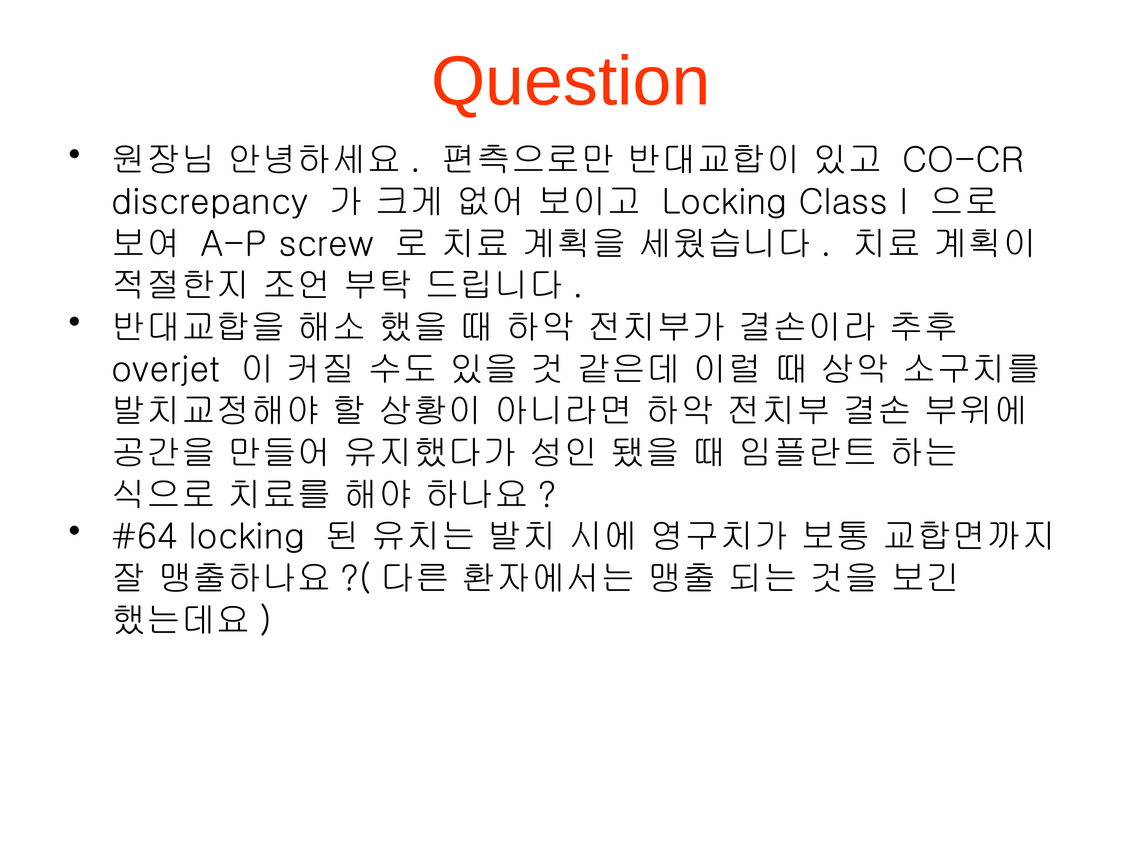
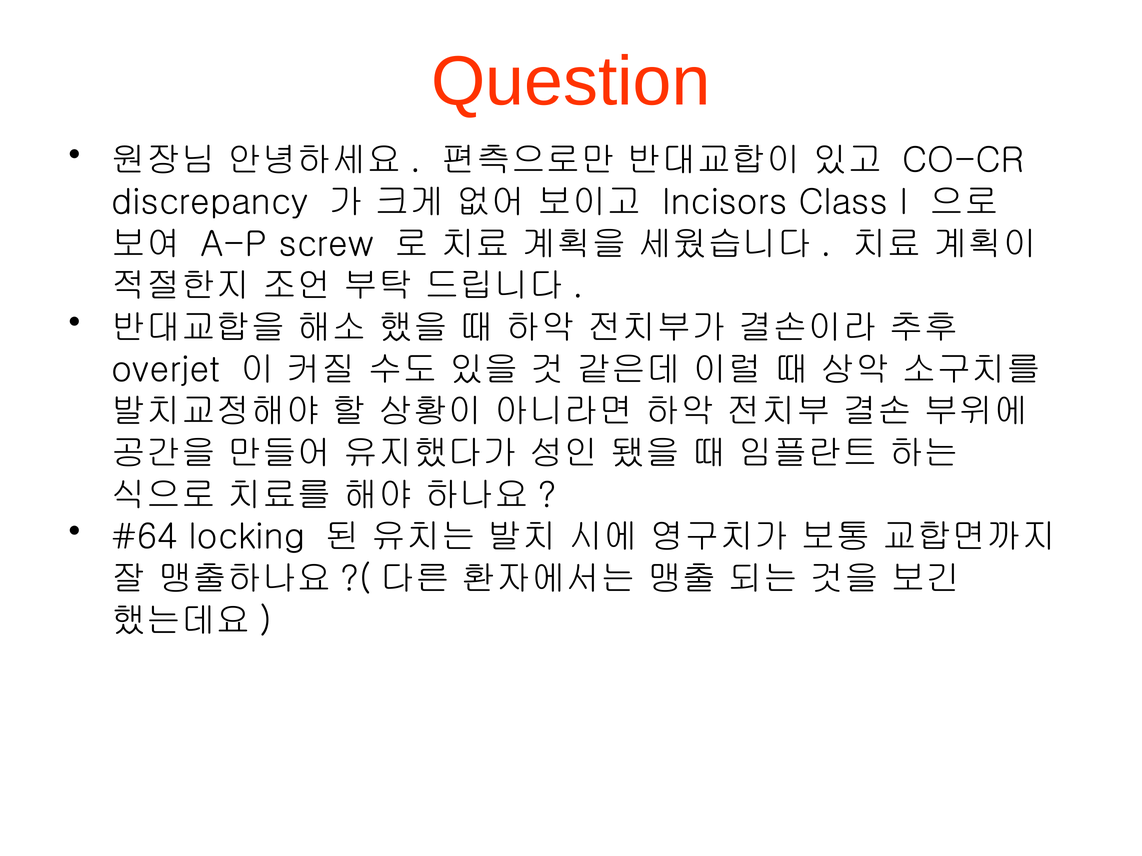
Locking at (725, 202): Locking -> Incisors
